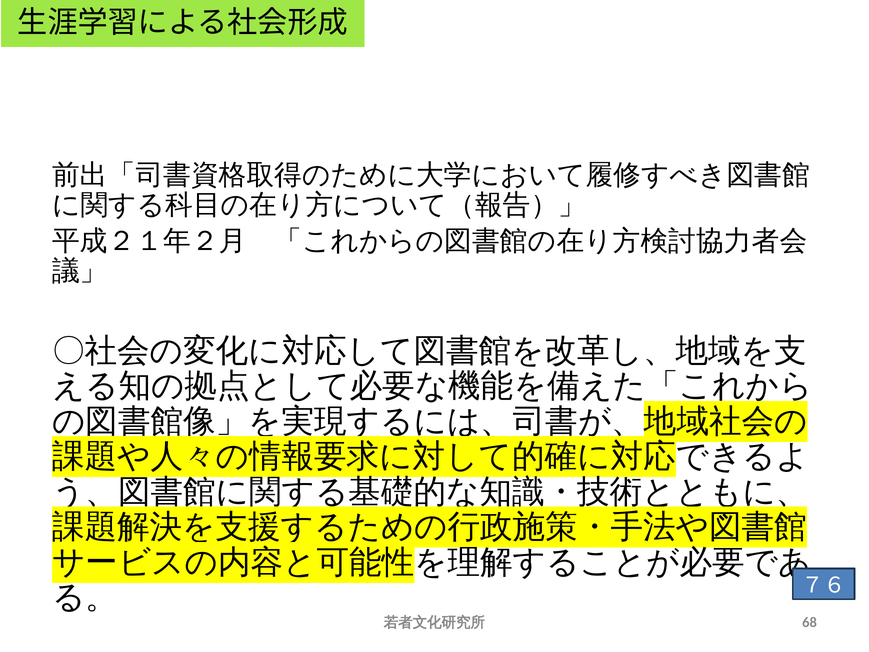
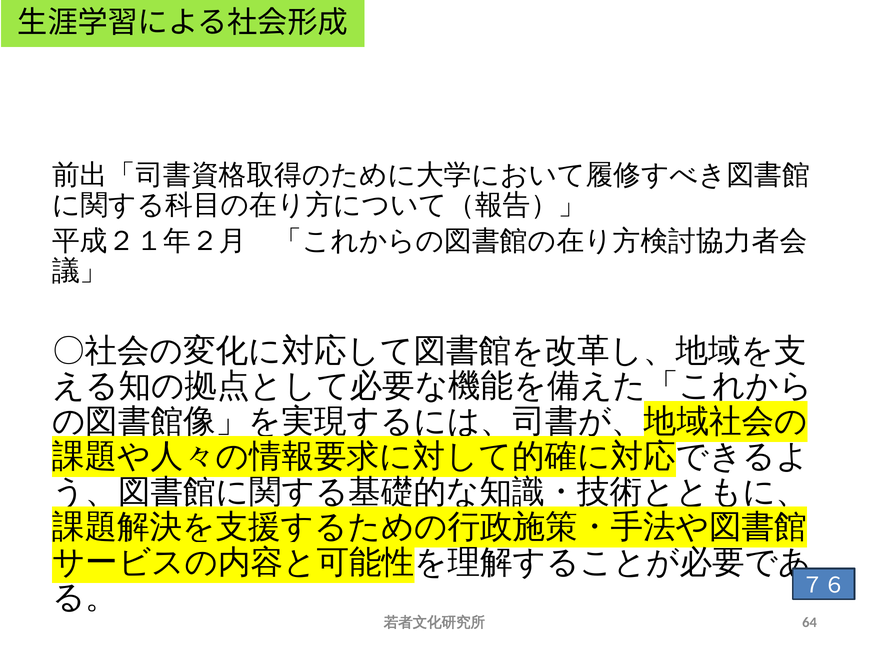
68: 68 -> 64
